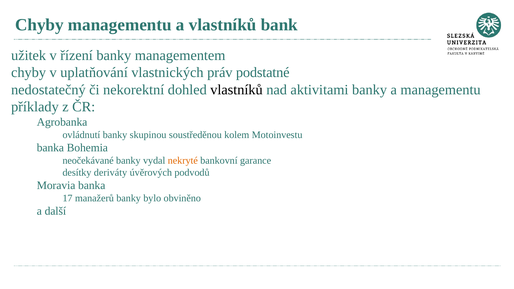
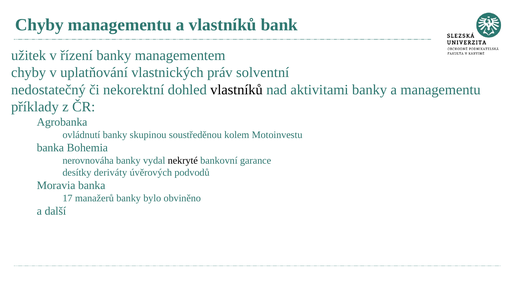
podstatné: podstatné -> solventní
neočekávané: neočekávané -> nerovnováha
nekryté colour: orange -> black
